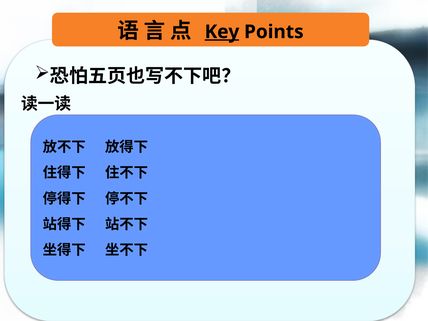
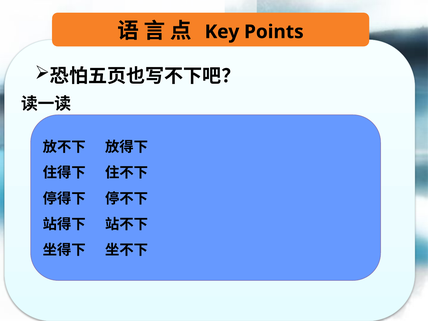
Key underline: present -> none
